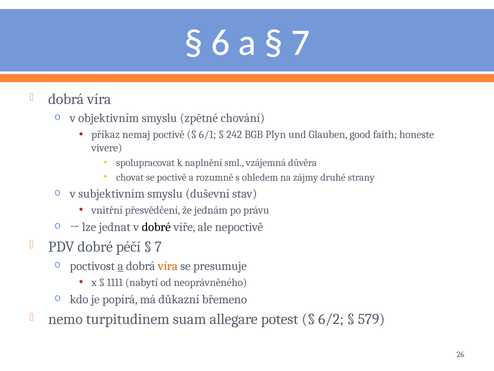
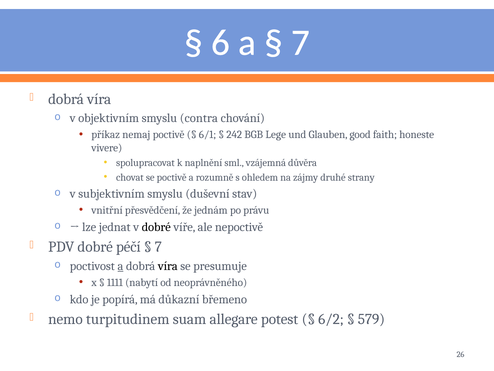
zpětné: zpětné -> contra
Plyn: Plyn -> Lege
víra at (168, 266) colour: orange -> black
